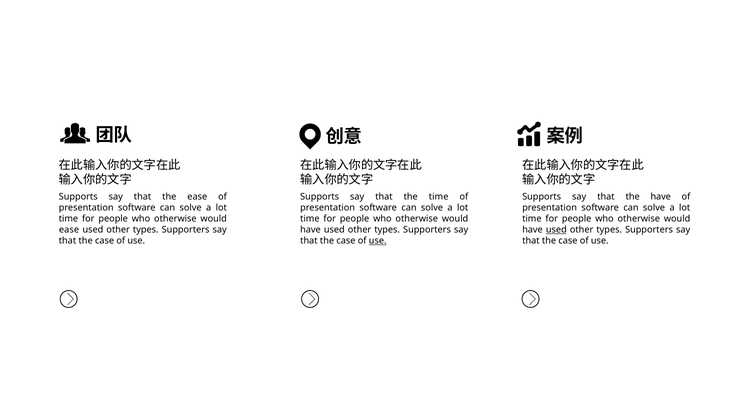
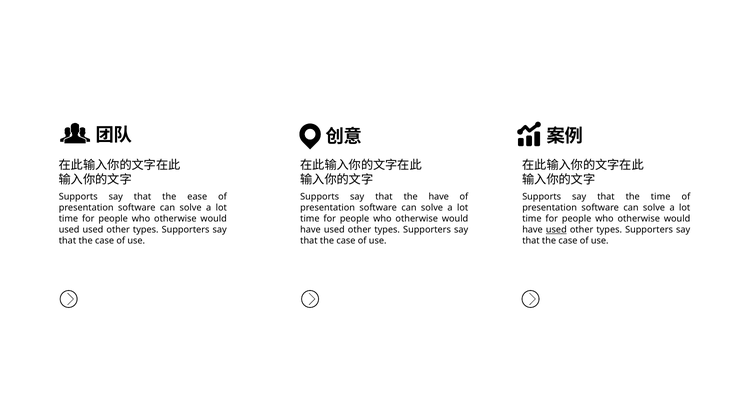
the time: time -> have
the have: have -> time
ease at (69, 230): ease -> used
use at (378, 240) underline: present -> none
